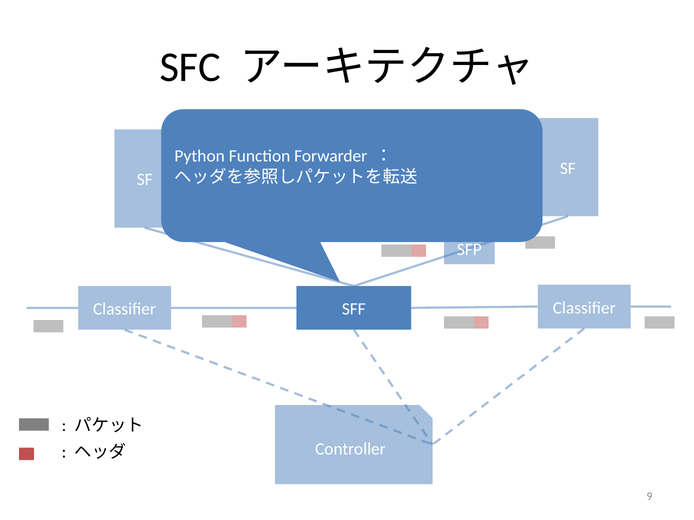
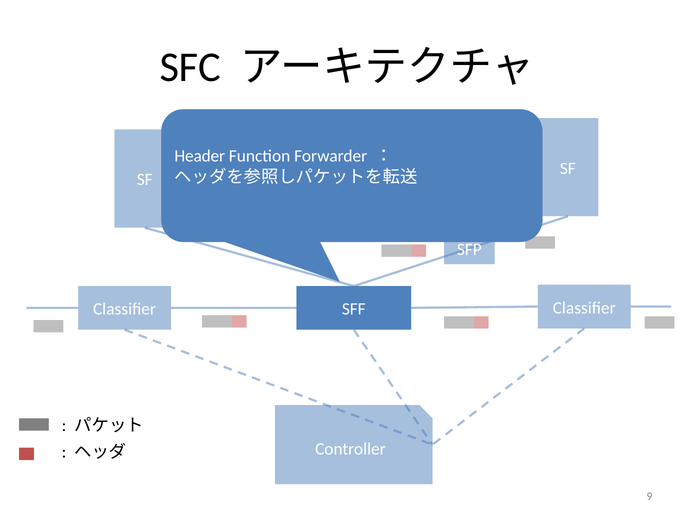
Python: Python -> Header
